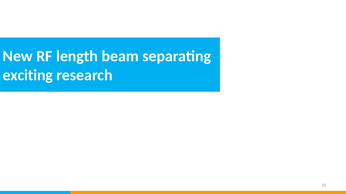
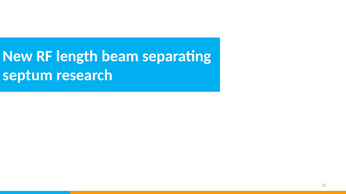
exciting: exciting -> septum
